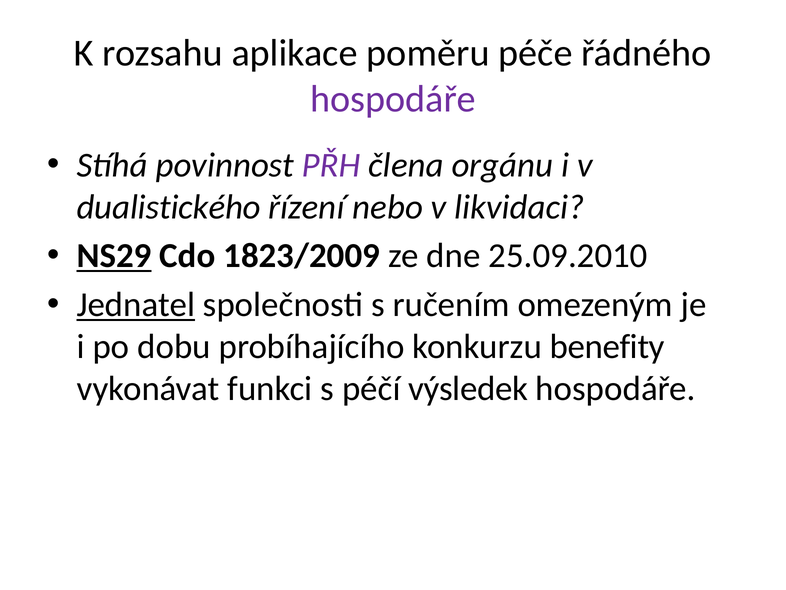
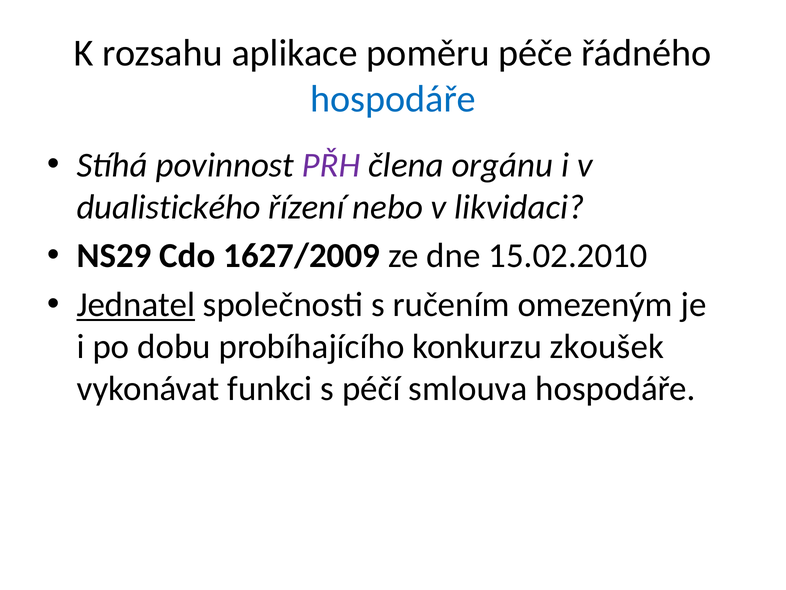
hospodáře at (393, 99) colour: purple -> blue
NS29 underline: present -> none
1823/2009: 1823/2009 -> 1627/2009
25.09.2010: 25.09.2010 -> 15.02.2010
benefity: benefity -> zkoušek
výsledek: výsledek -> smlouva
